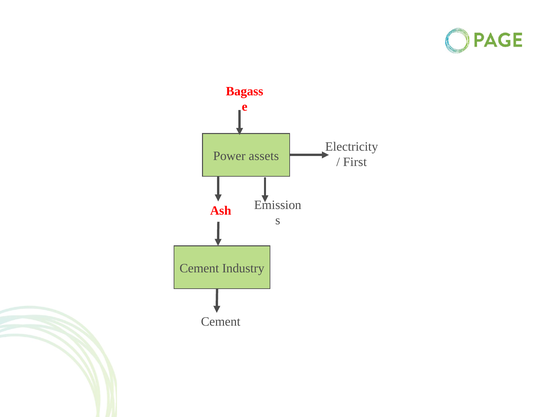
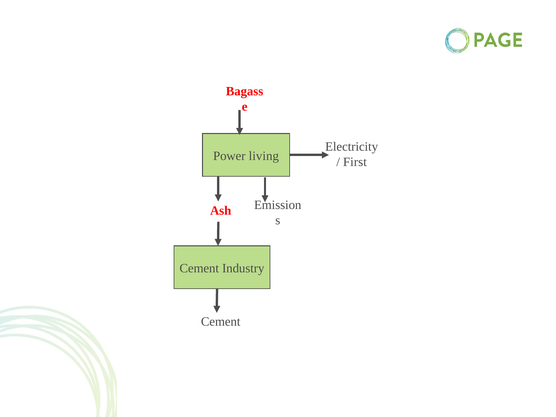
assets: assets -> living
